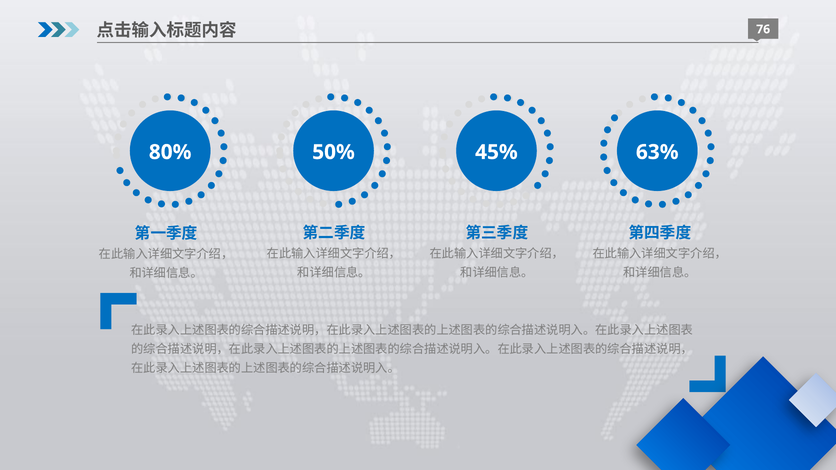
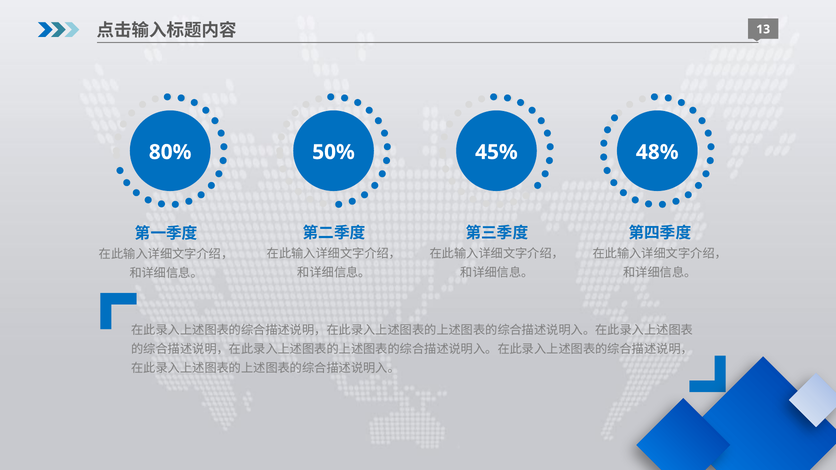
76: 76 -> 13
63%: 63% -> 48%
